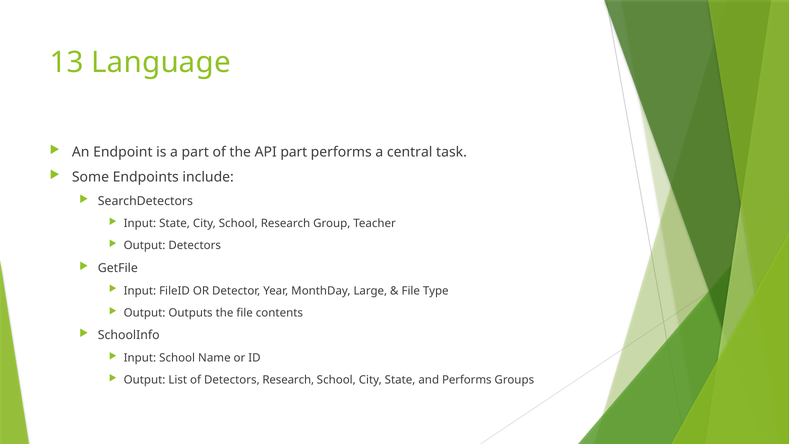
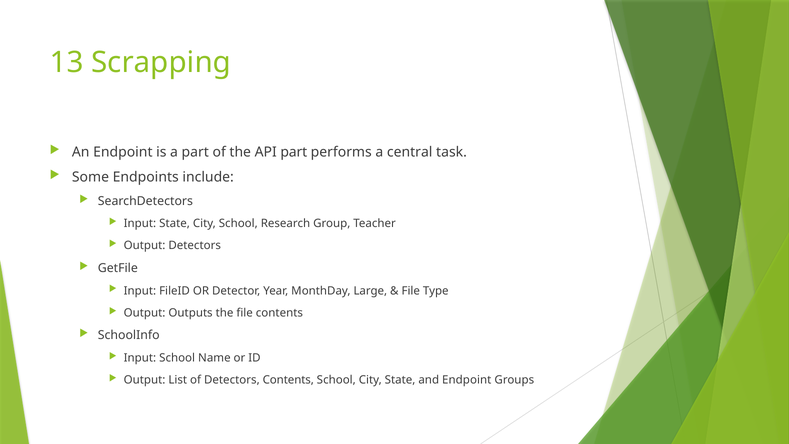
Language: Language -> Scrapping
Detectors Research: Research -> Contents
and Performs: Performs -> Endpoint
